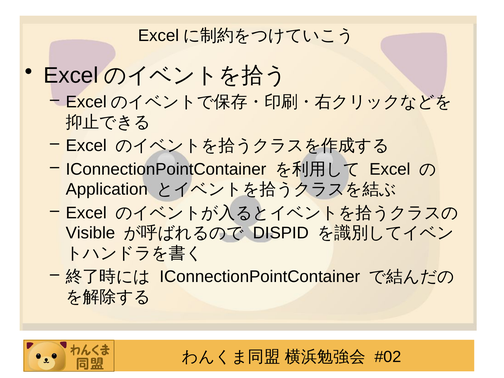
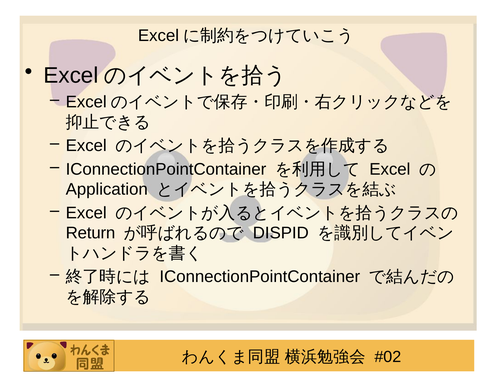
Visible: Visible -> Return
